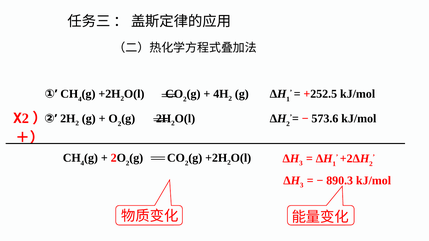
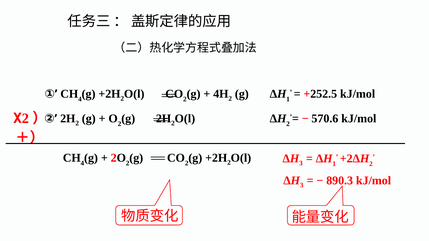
573.6: 573.6 -> 570.6
